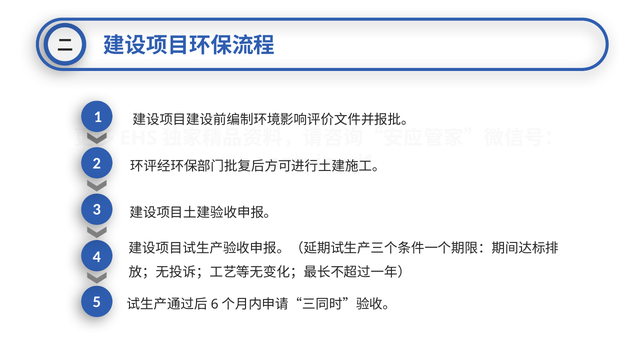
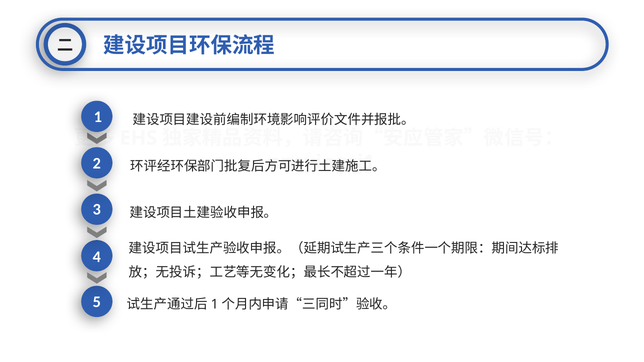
6 at (215, 305): 6 -> 1
